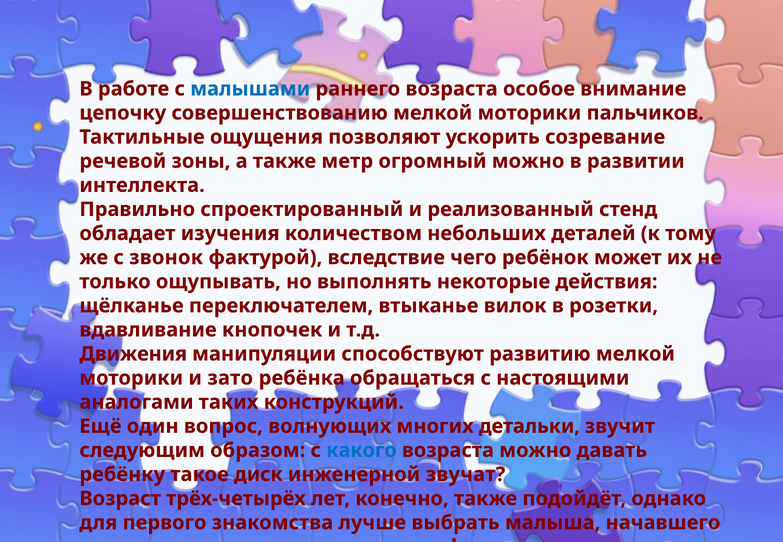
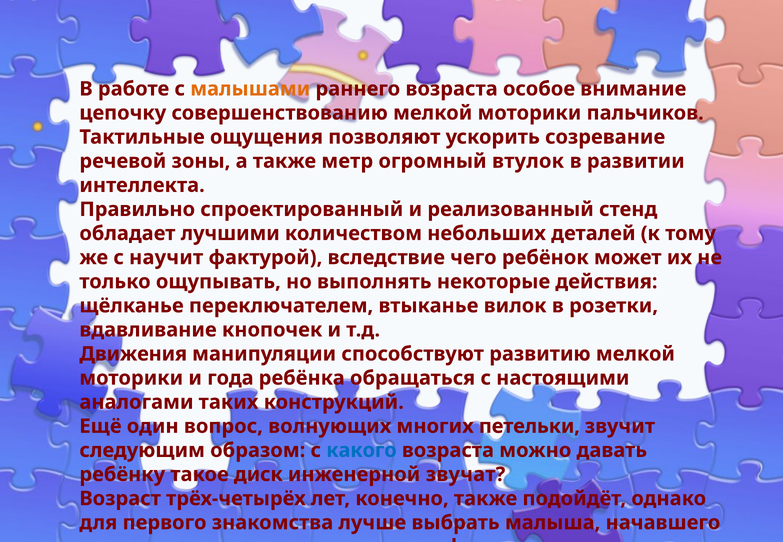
малышами colour: blue -> orange
огромный можно: можно -> втулок
изучения: изучения -> лучшими
звонок: звонок -> научит
зато: зато -> года
детальки: детальки -> петельки
